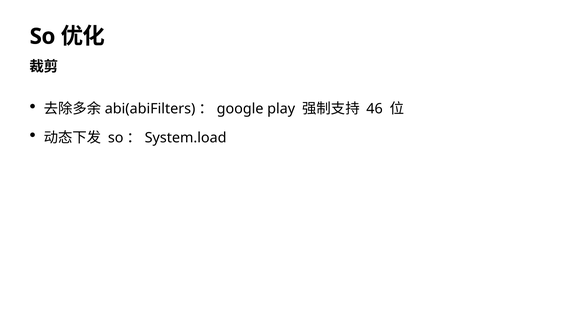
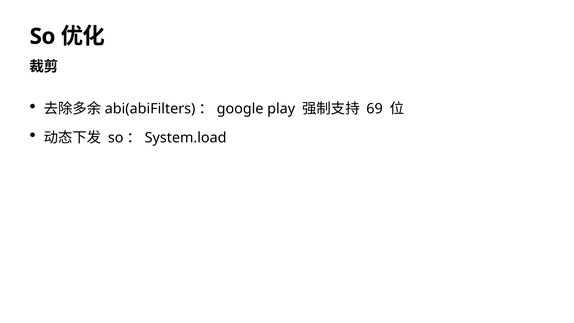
46: 46 -> 69
